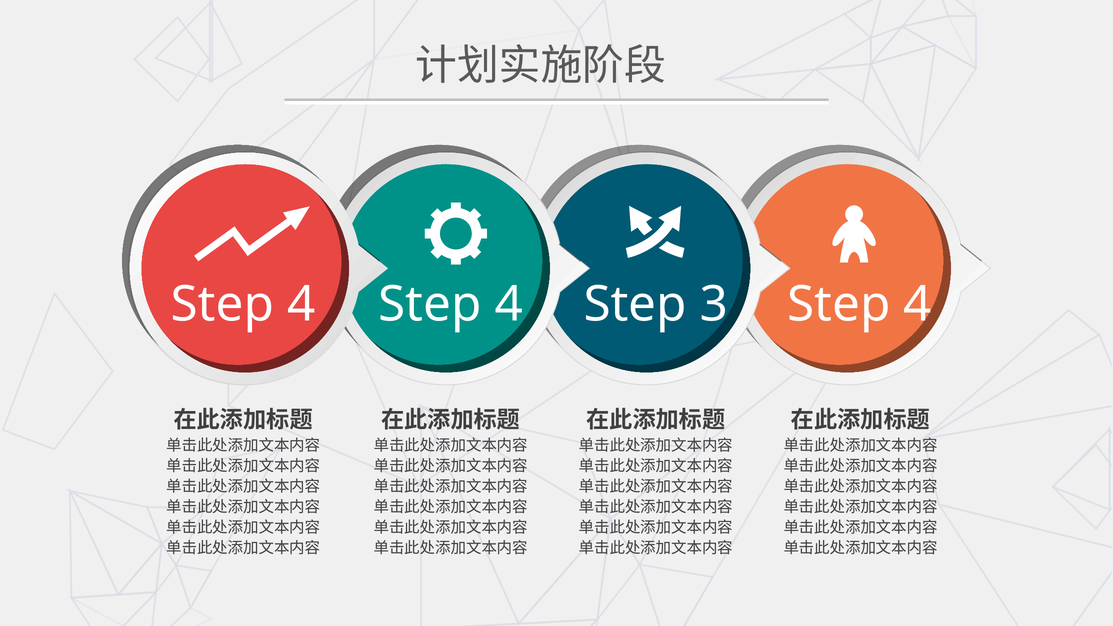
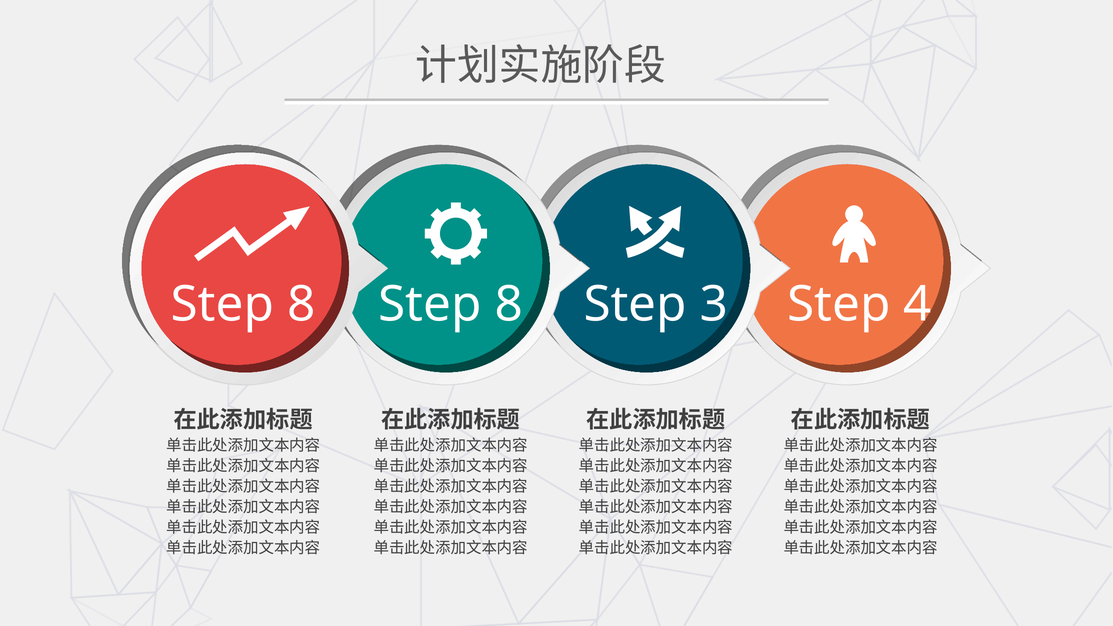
4 at (301, 304): 4 -> 8
4 at (509, 304): 4 -> 8
